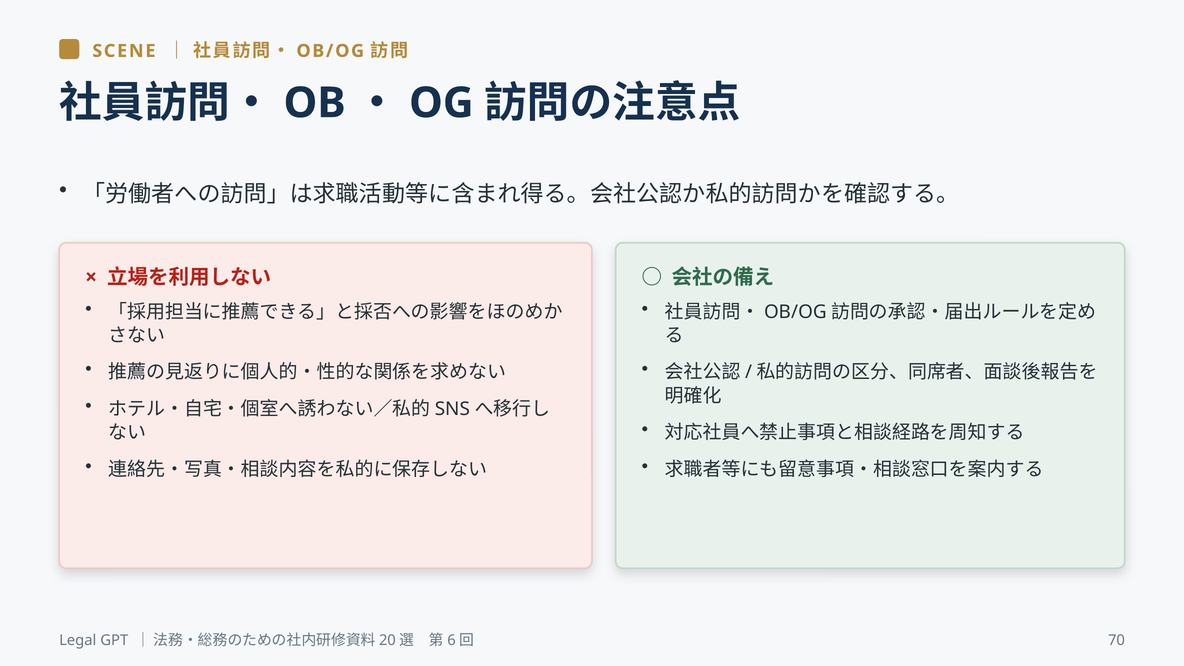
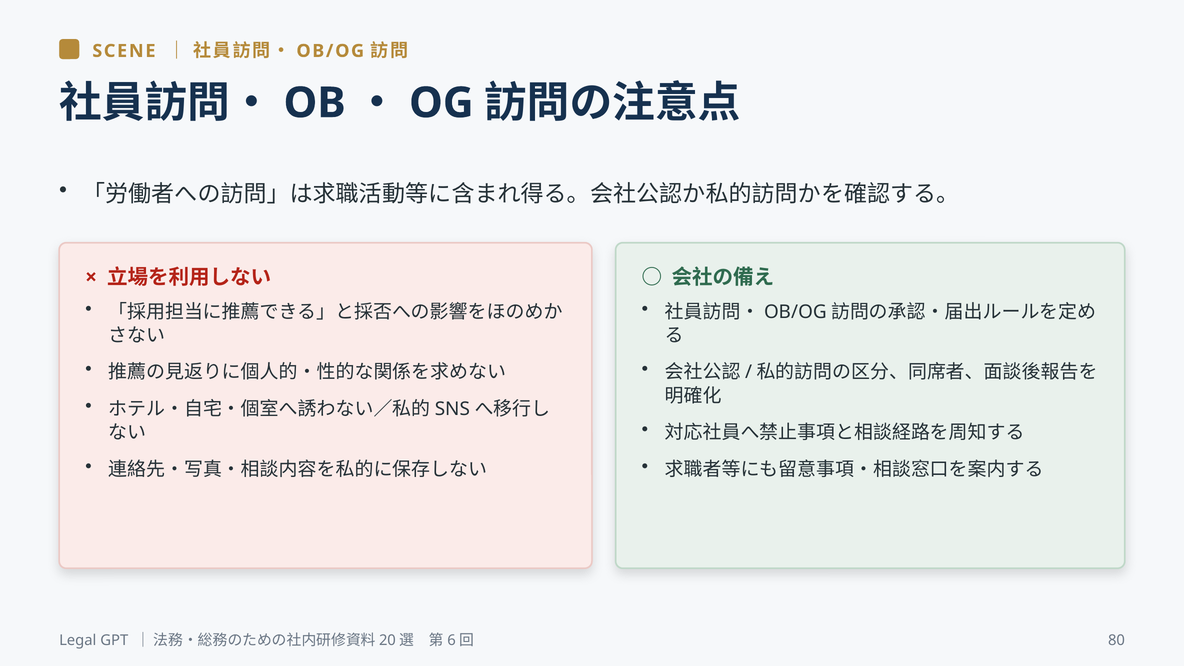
70: 70 -> 80
